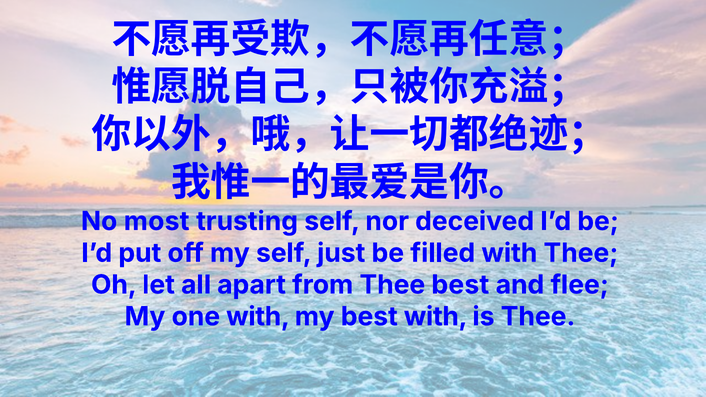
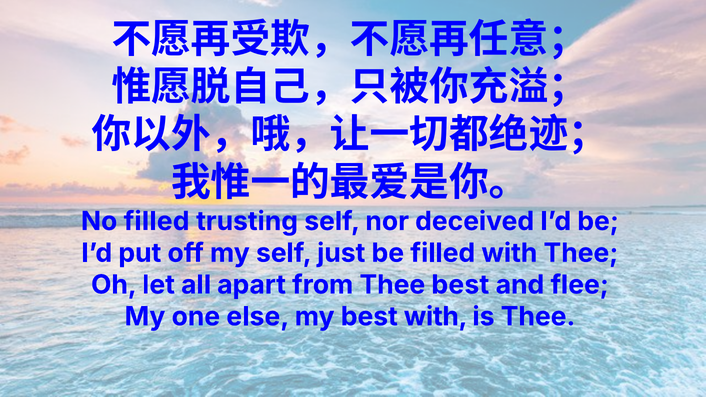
No most: most -> filled
one with: with -> else
